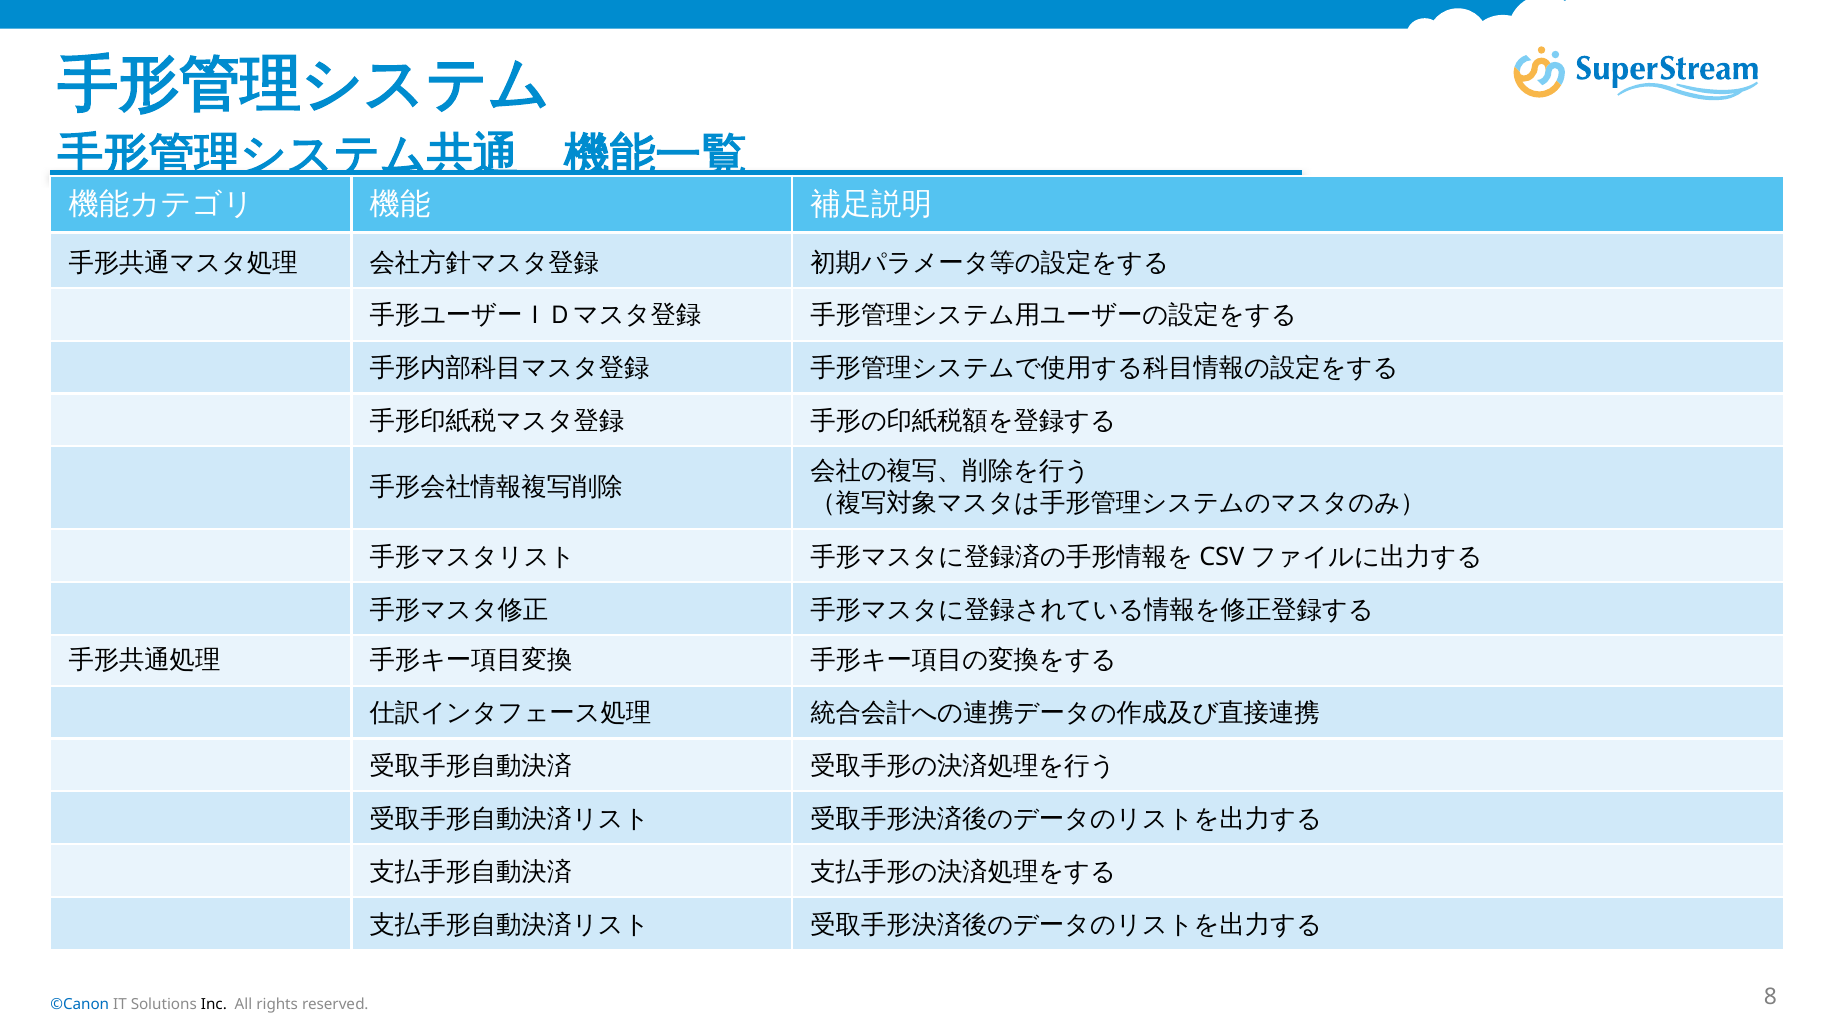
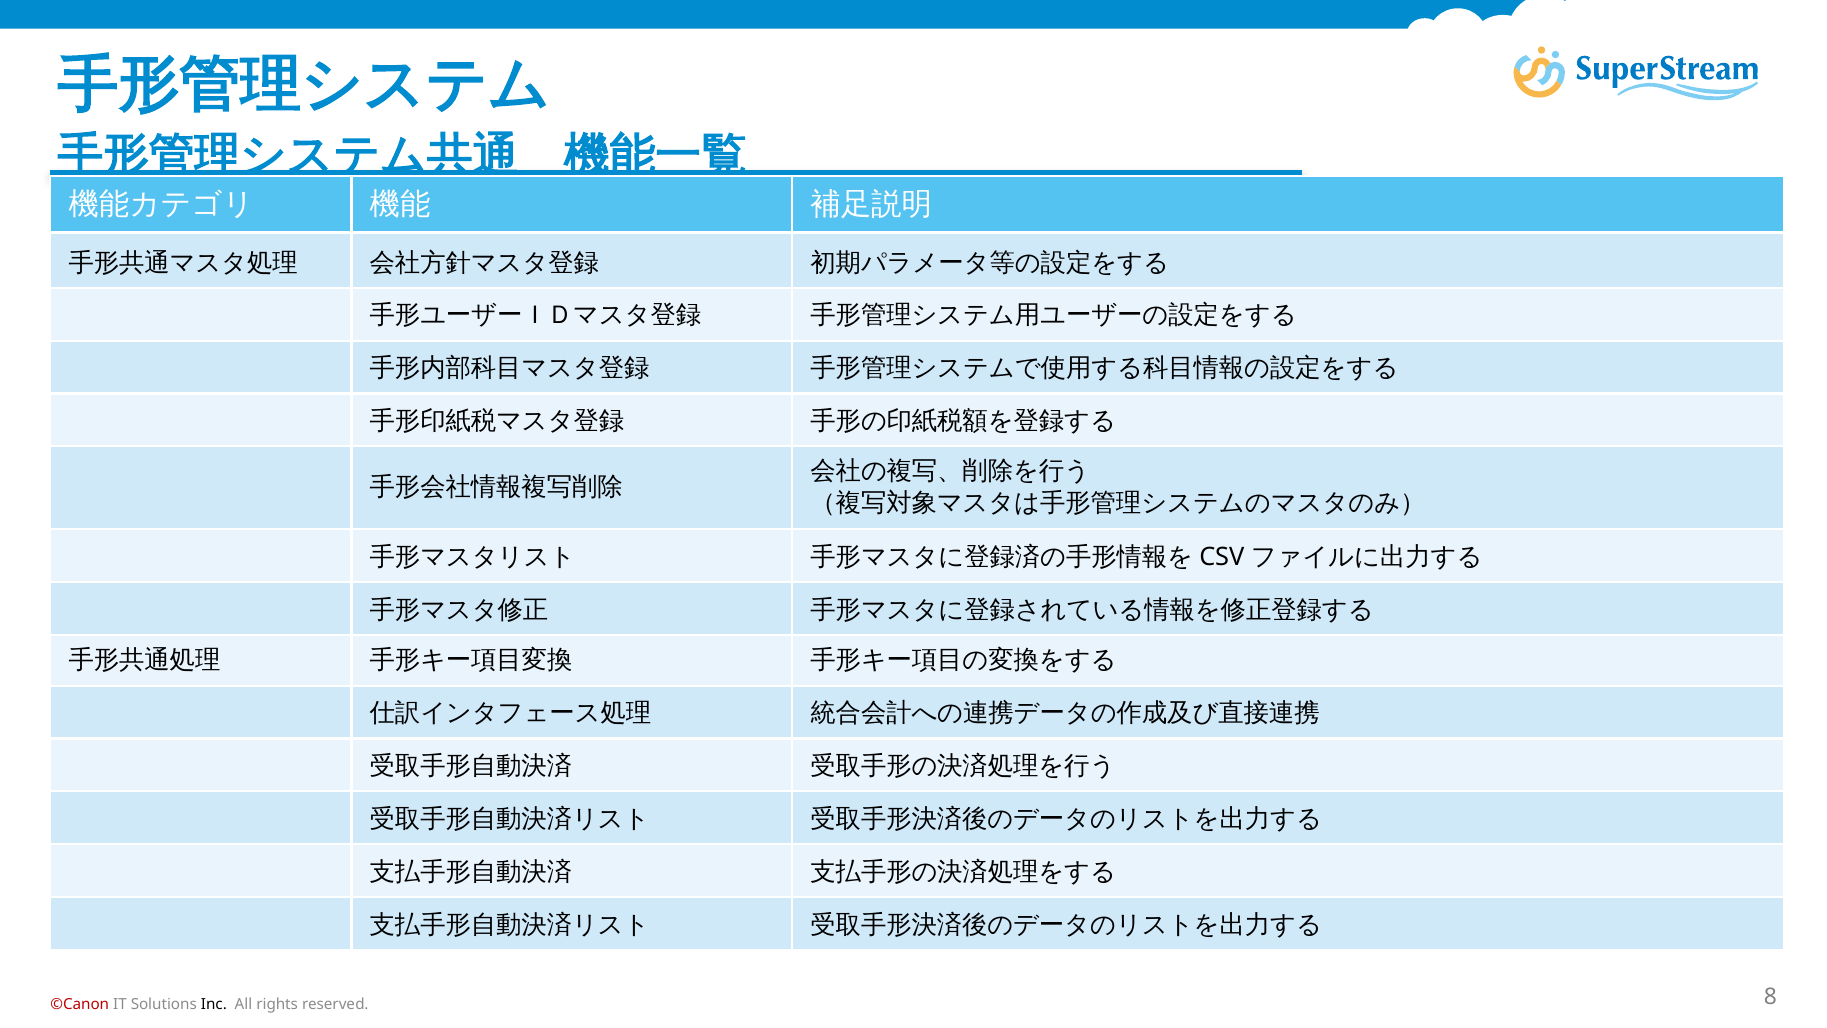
©Canon colour: blue -> red
